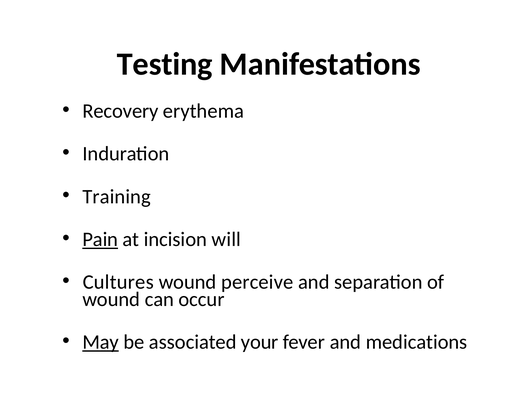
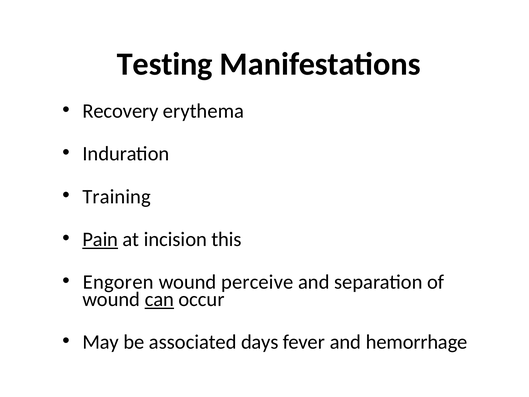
will: will -> this
Cultures: Cultures -> Engoren
can underline: none -> present
May underline: present -> none
your: your -> days
medications: medications -> hemorrhage
